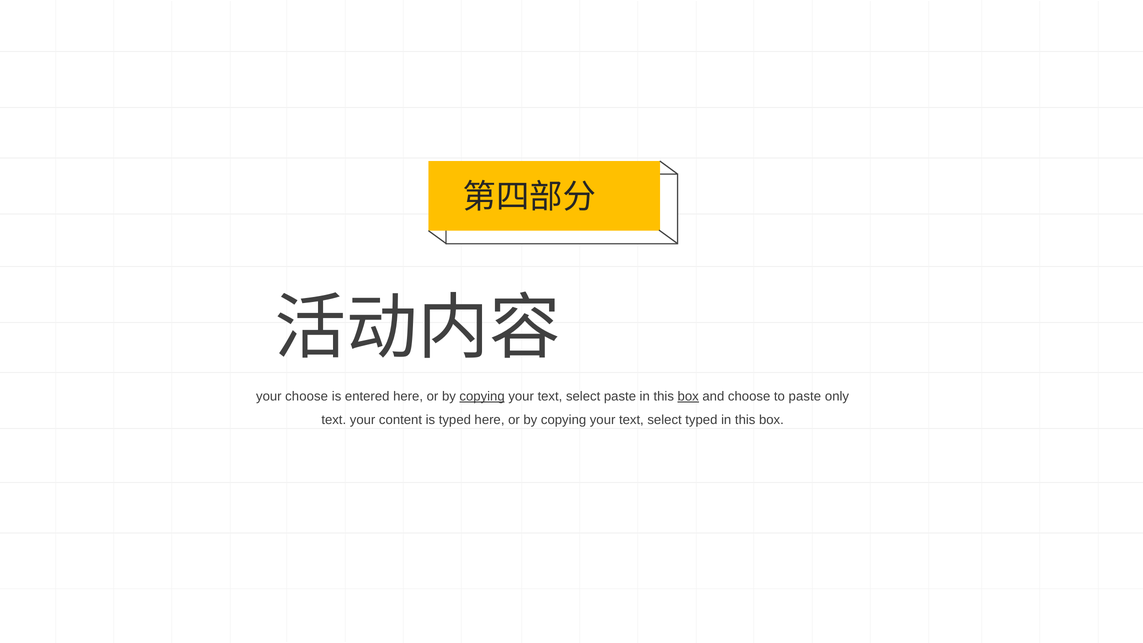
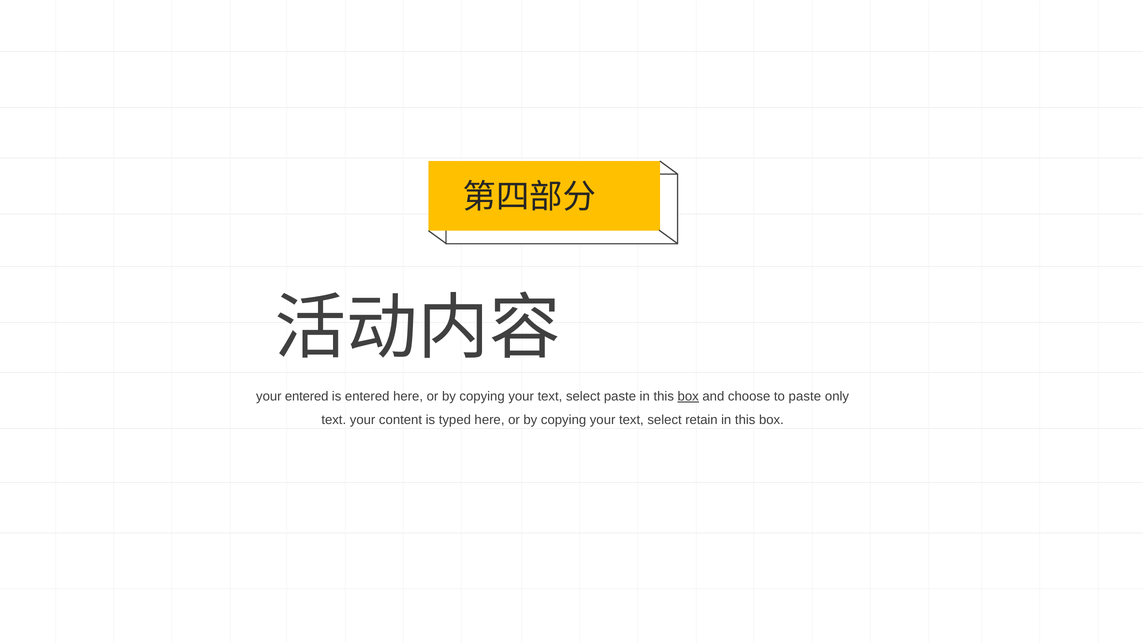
your choose: choose -> entered
copying at (482, 396) underline: present -> none
select typed: typed -> retain
